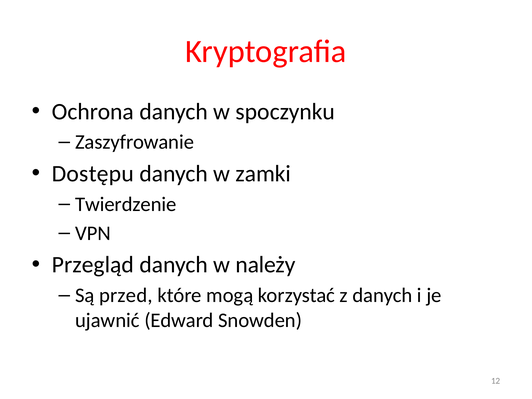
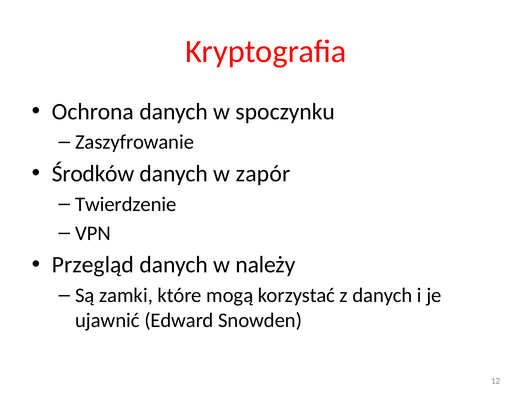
Dostępu: Dostępu -> Środków
zamki: zamki -> zapór
przed: przed -> zamki
